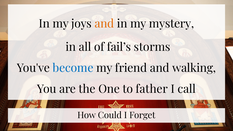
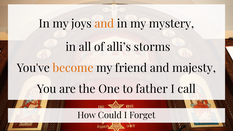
fail’s: fail’s -> alli’s
become colour: blue -> orange
walking: walking -> majesty
